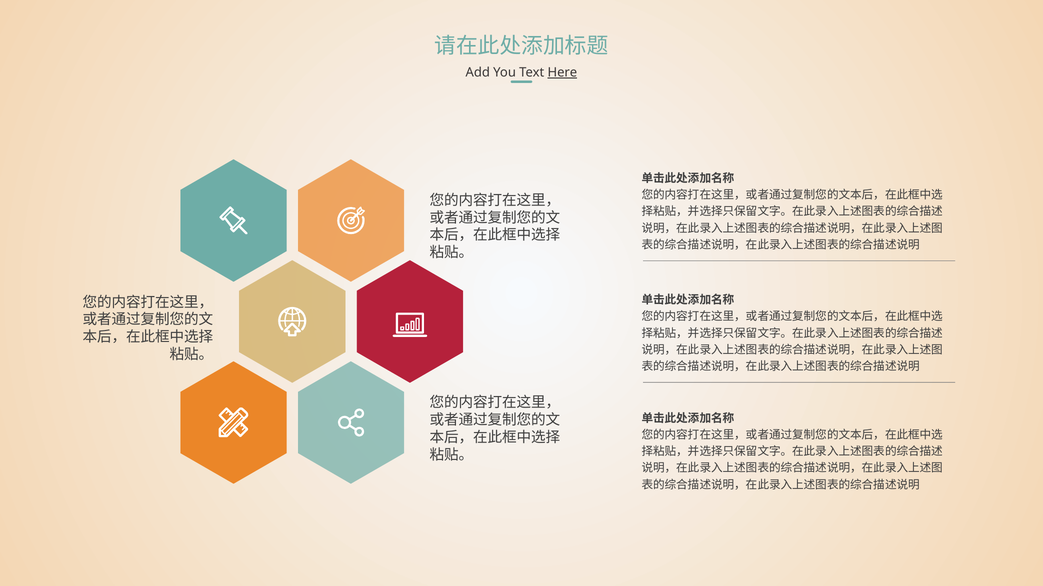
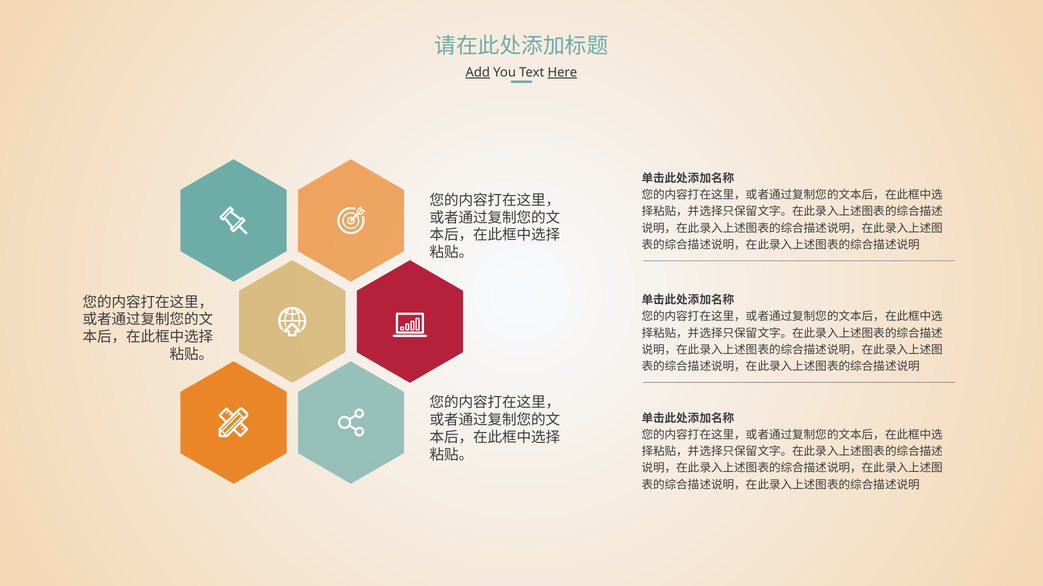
Add underline: none -> present
